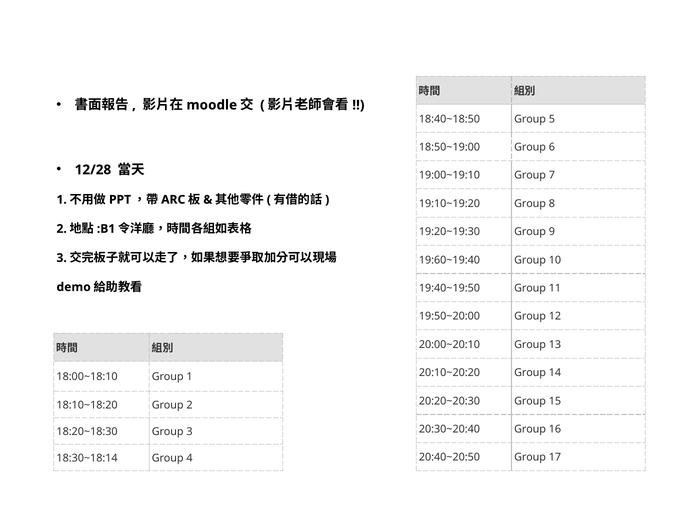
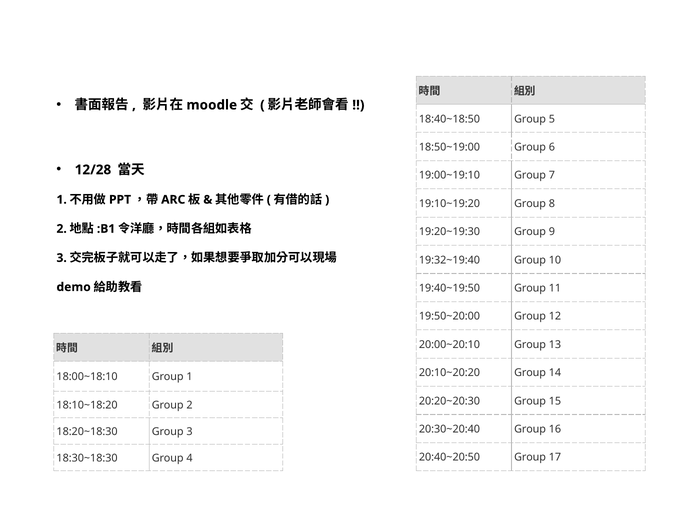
19:60~19:40: 19:60~19:40 -> 19:32~19:40
18:30~18:14: 18:30~18:14 -> 18:30~18:30
